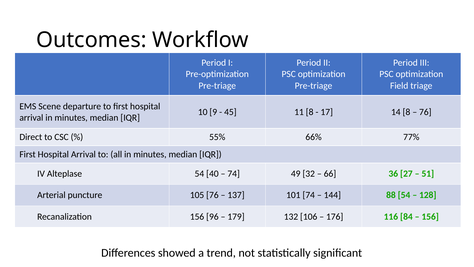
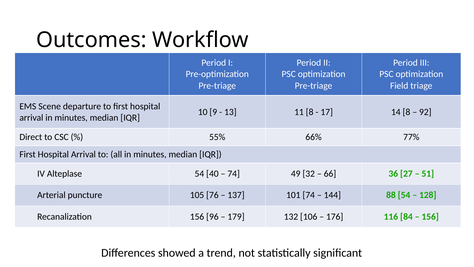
45: 45 -> 13
76 at (425, 112): 76 -> 92
